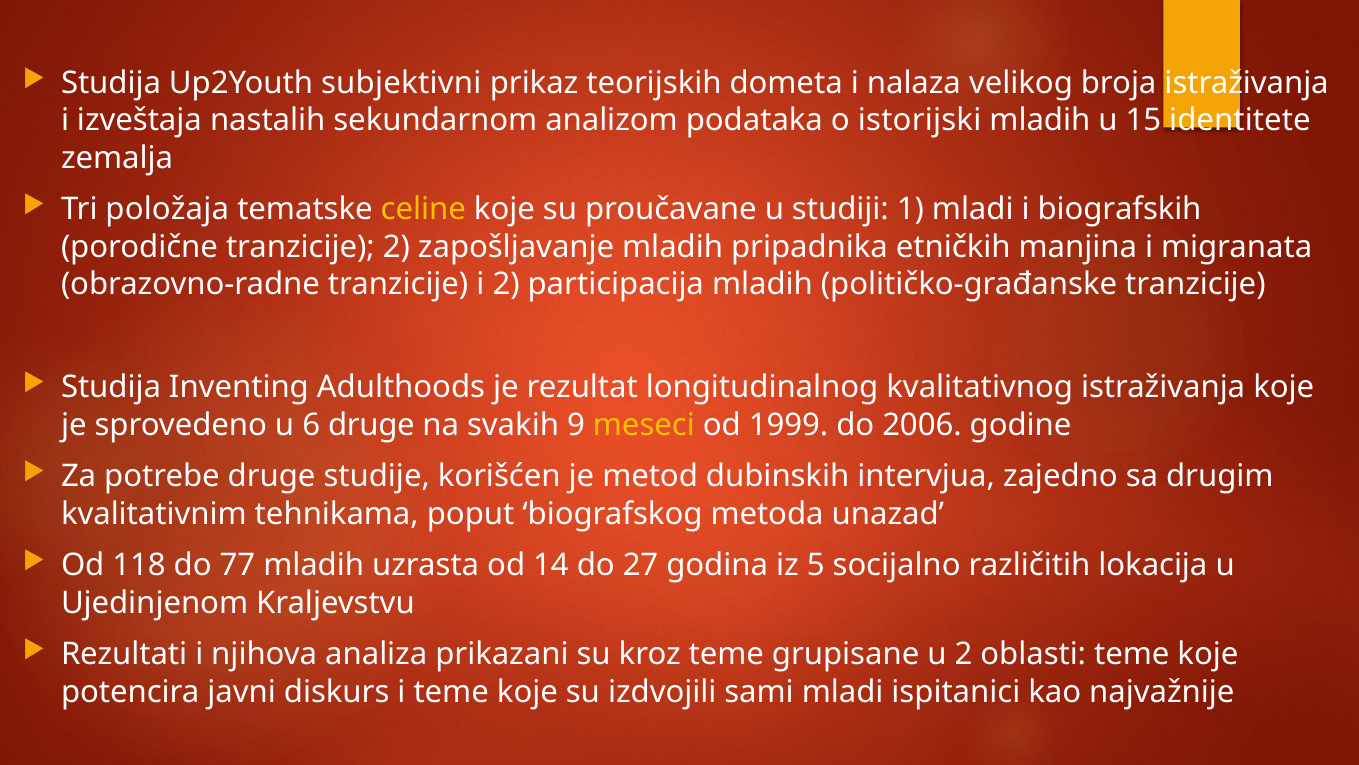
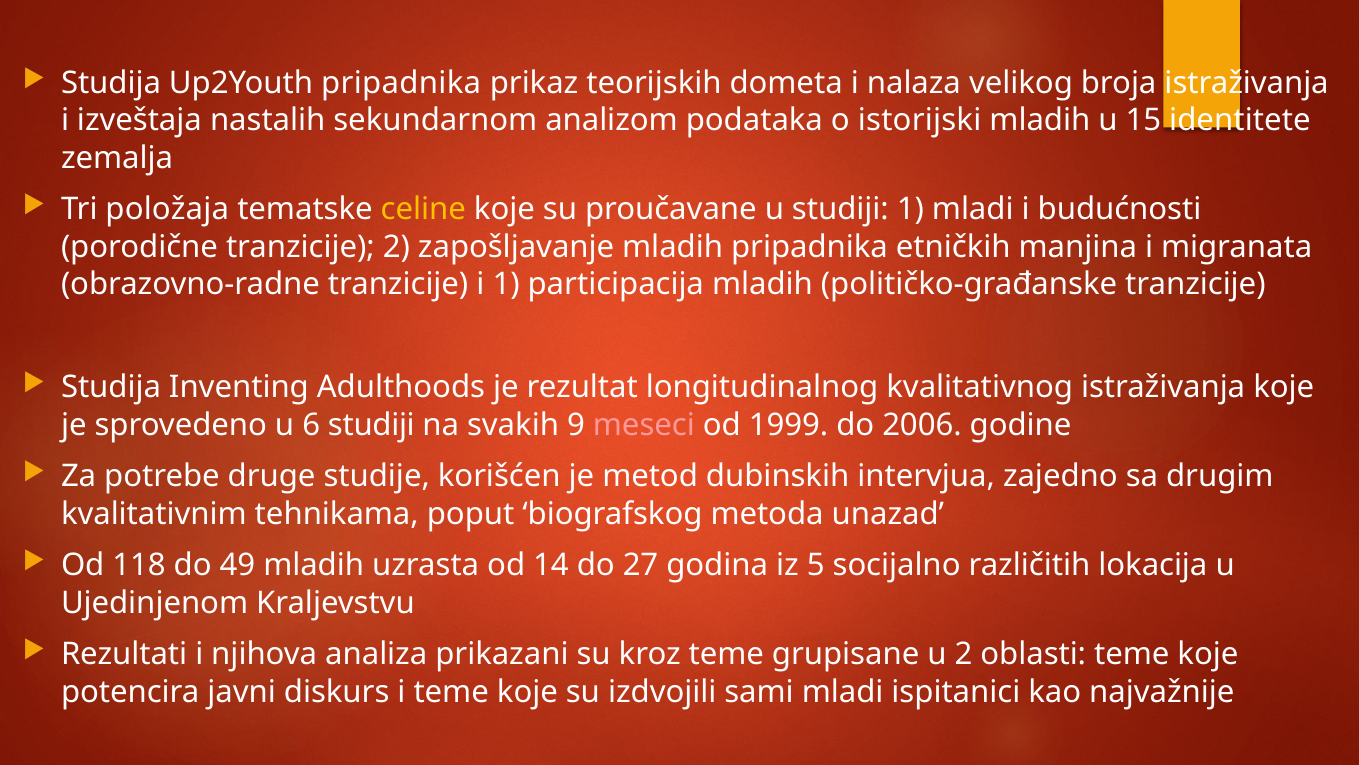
Up2Youth subjektivni: subjektivni -> pripadnika
biografskih: biografskih -> budućnosti
i 2: 2 -> 1
6 druge: druge -> studiji
meseci colour: yellow -> pink
77: 77 -> 49
